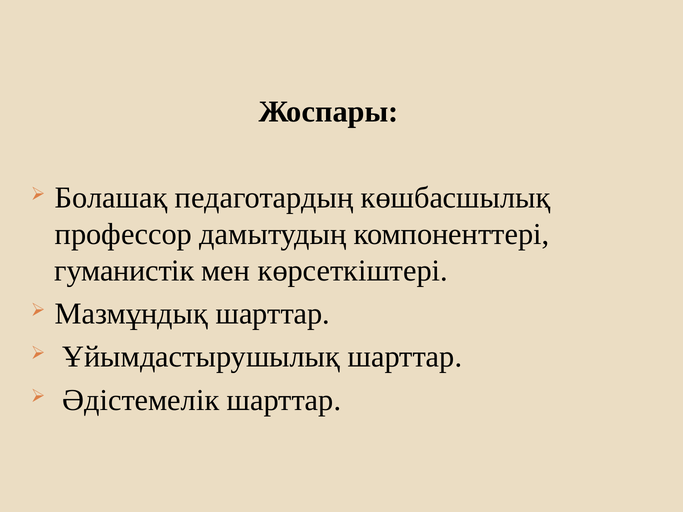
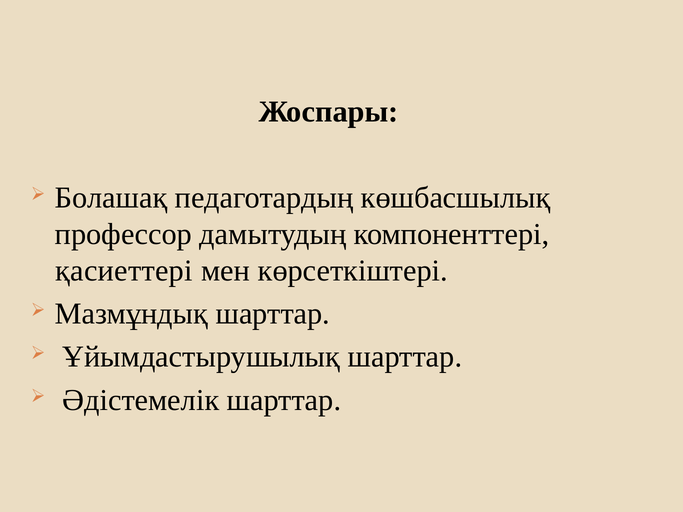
гуманистік: гуманистік -> қасиеттері
